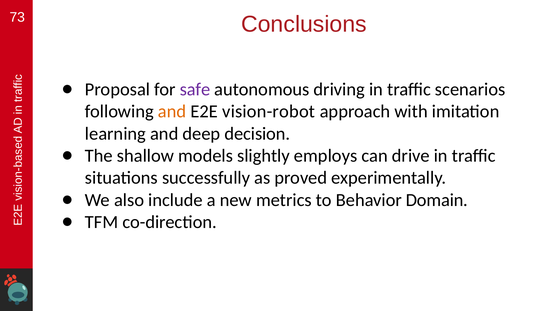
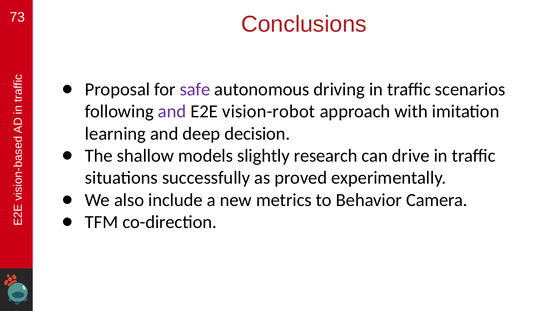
and at (172, 112) colour: orange -> purple
employs: employs -> research
Domain: Domain -> Camera
